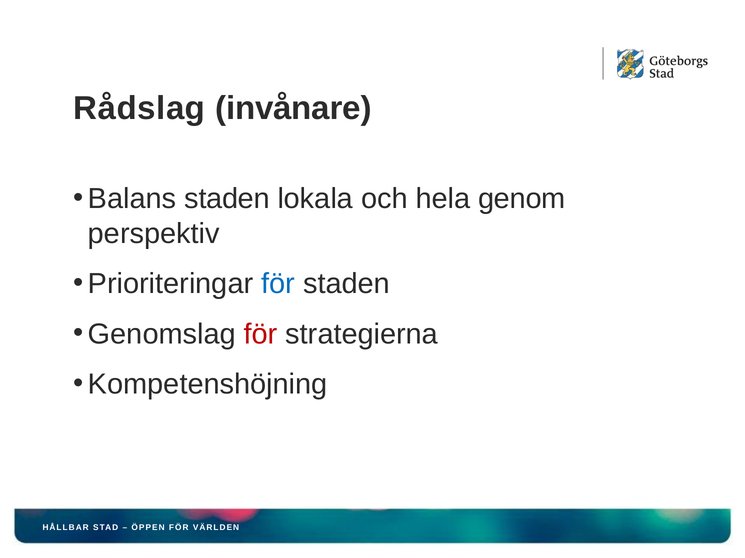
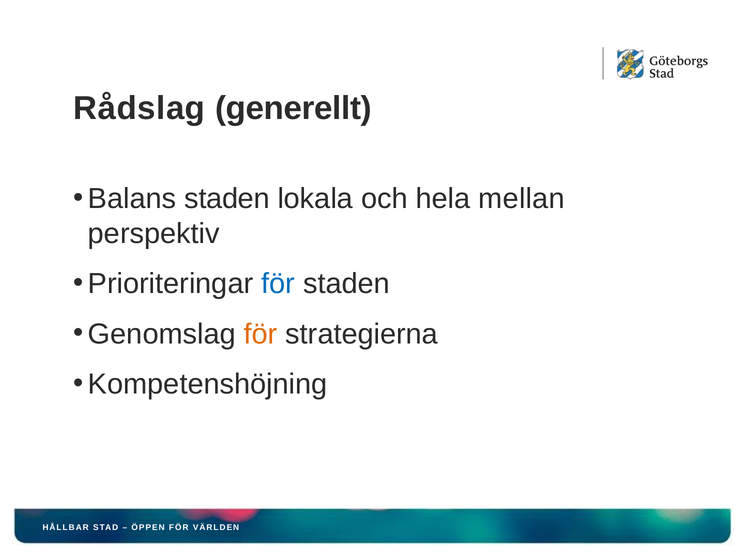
invånare: invånare -> generellt
genom: genom -> mellan
för at (261, 334) colour: red -> orange
